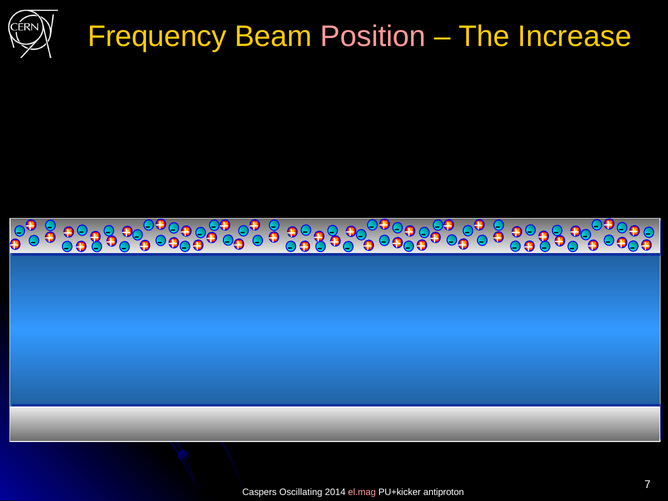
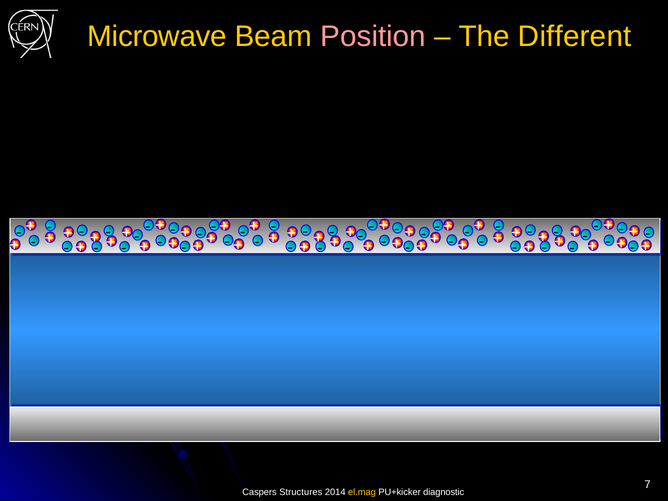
Frequency: Frequency -> Microwave
Increase: Increase -> Different
Oscillating: Oscillating -> Structures
el.mag colour: pink -> yellow
antiproton: antiproton -> diagnostic
